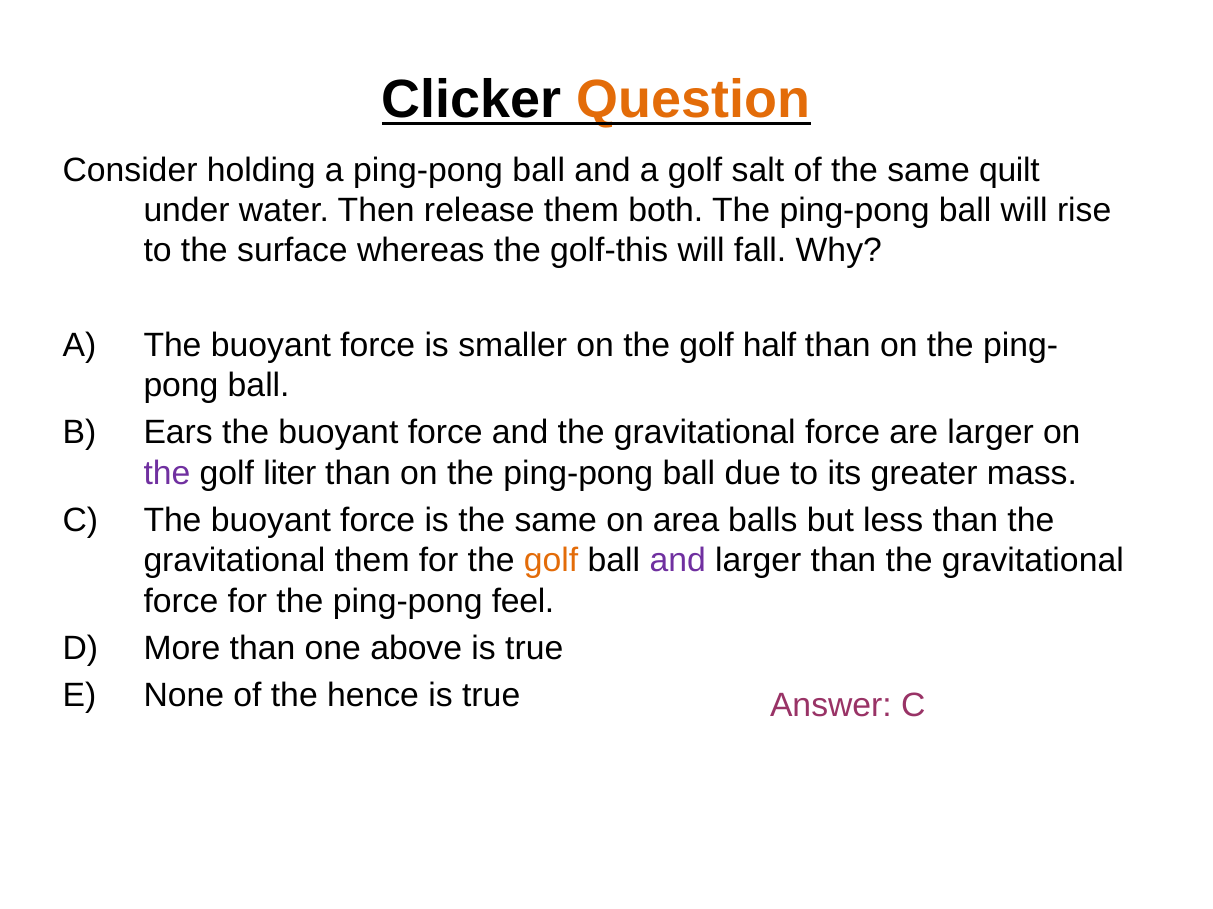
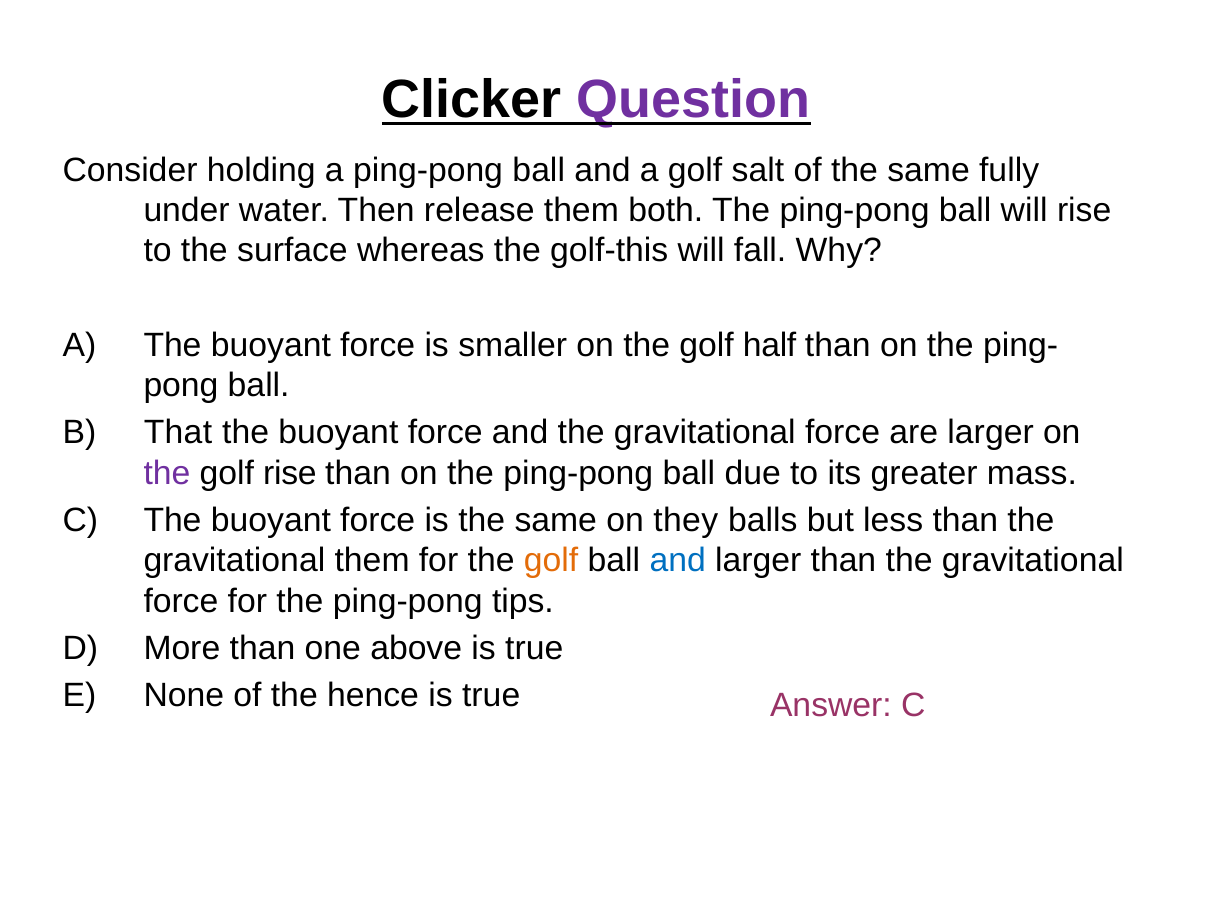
Question colour: orange -> purple
quilt: quilt -> fully
Ears: Ears -> That
golf liter: liter -> rise
area: area -> they
and at (678, 561) colour: purple -> blue
feel: feel -> tips
